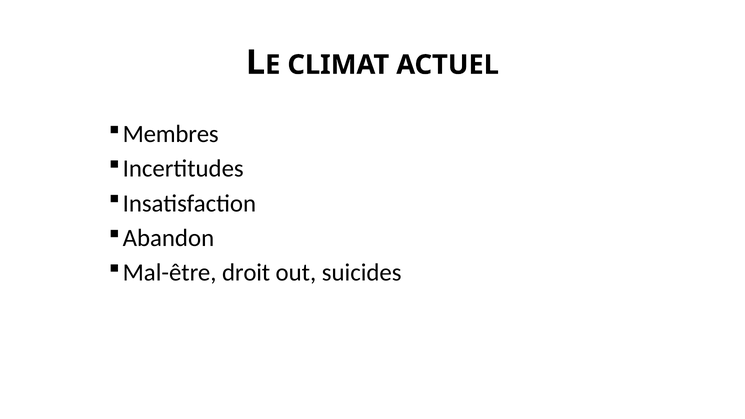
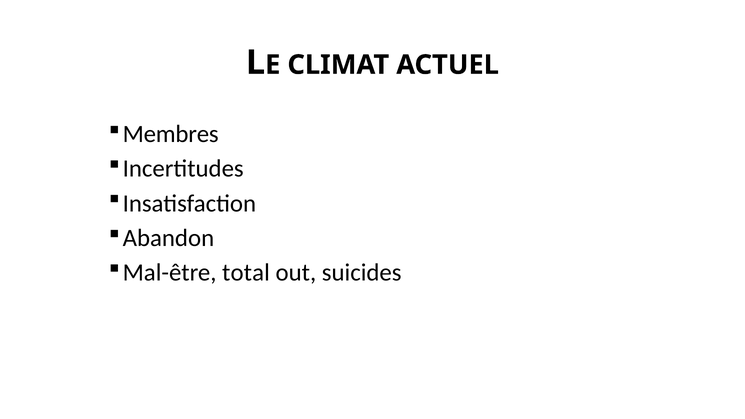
droit: droit -> total
